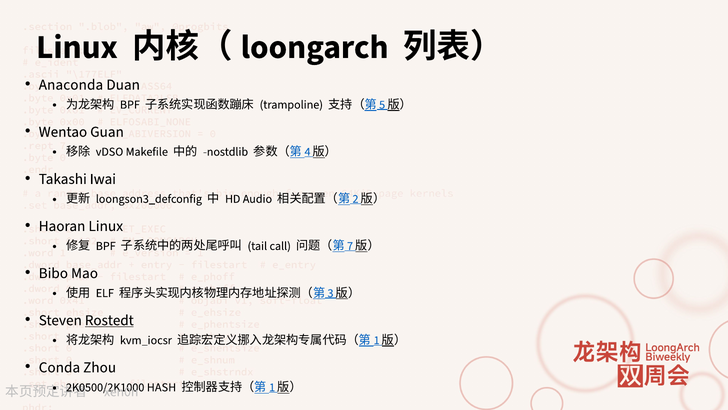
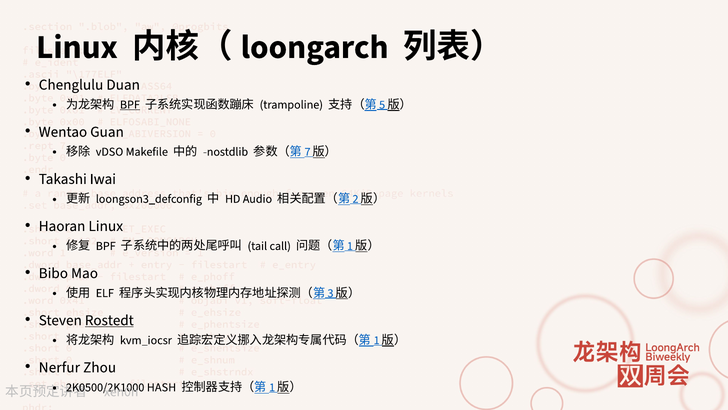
Anaconda: Anaconda -> Chenglulu
BPF at (130, 104) underline: none -> present
4: 4 -> 7
7 at (350, 246): 7 -> 1
Conda: Conda -> Nerfur
